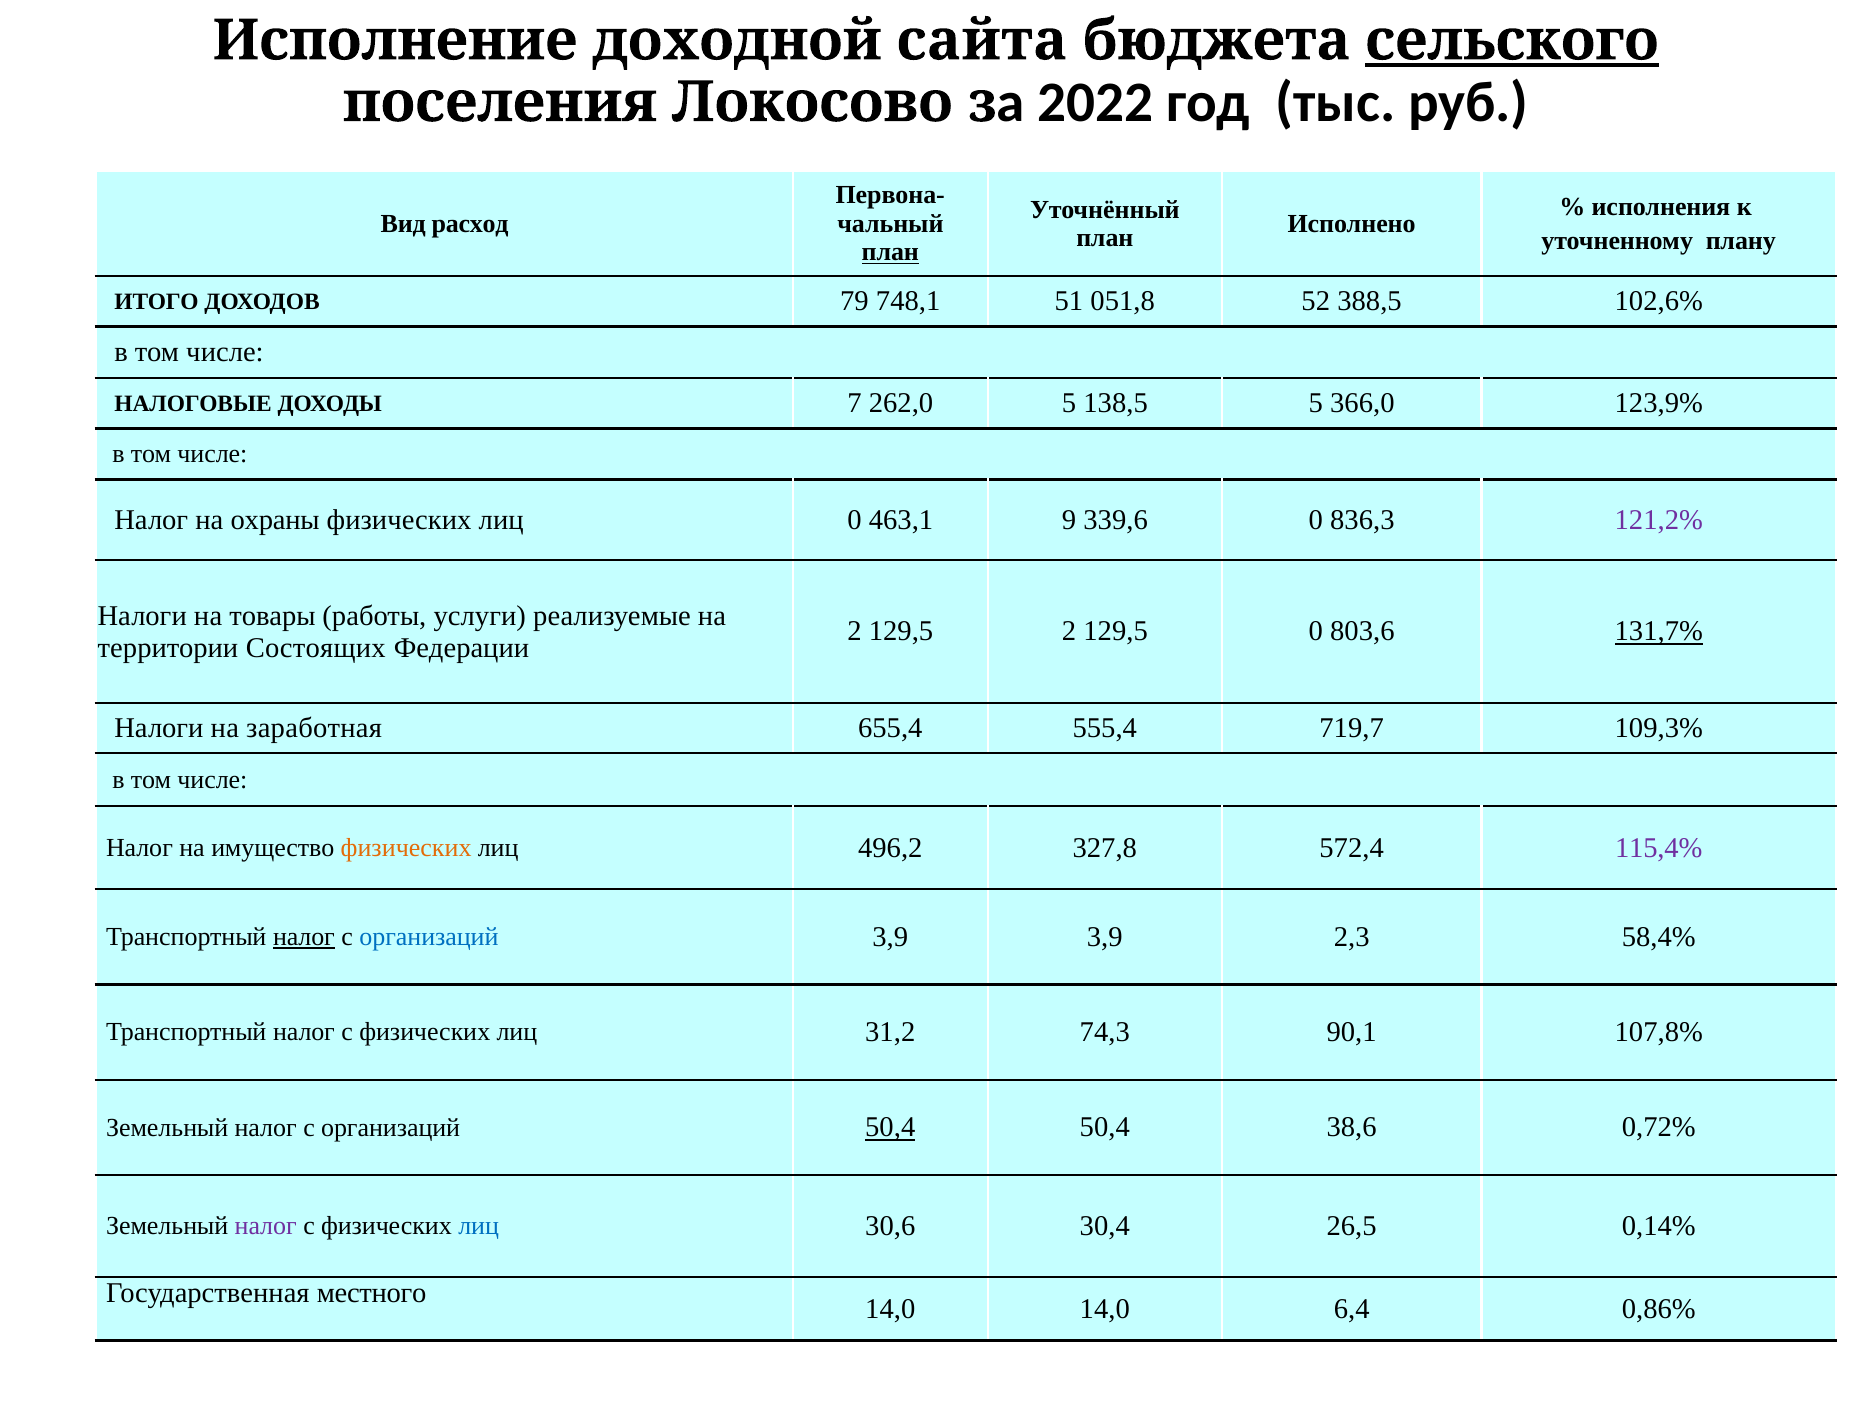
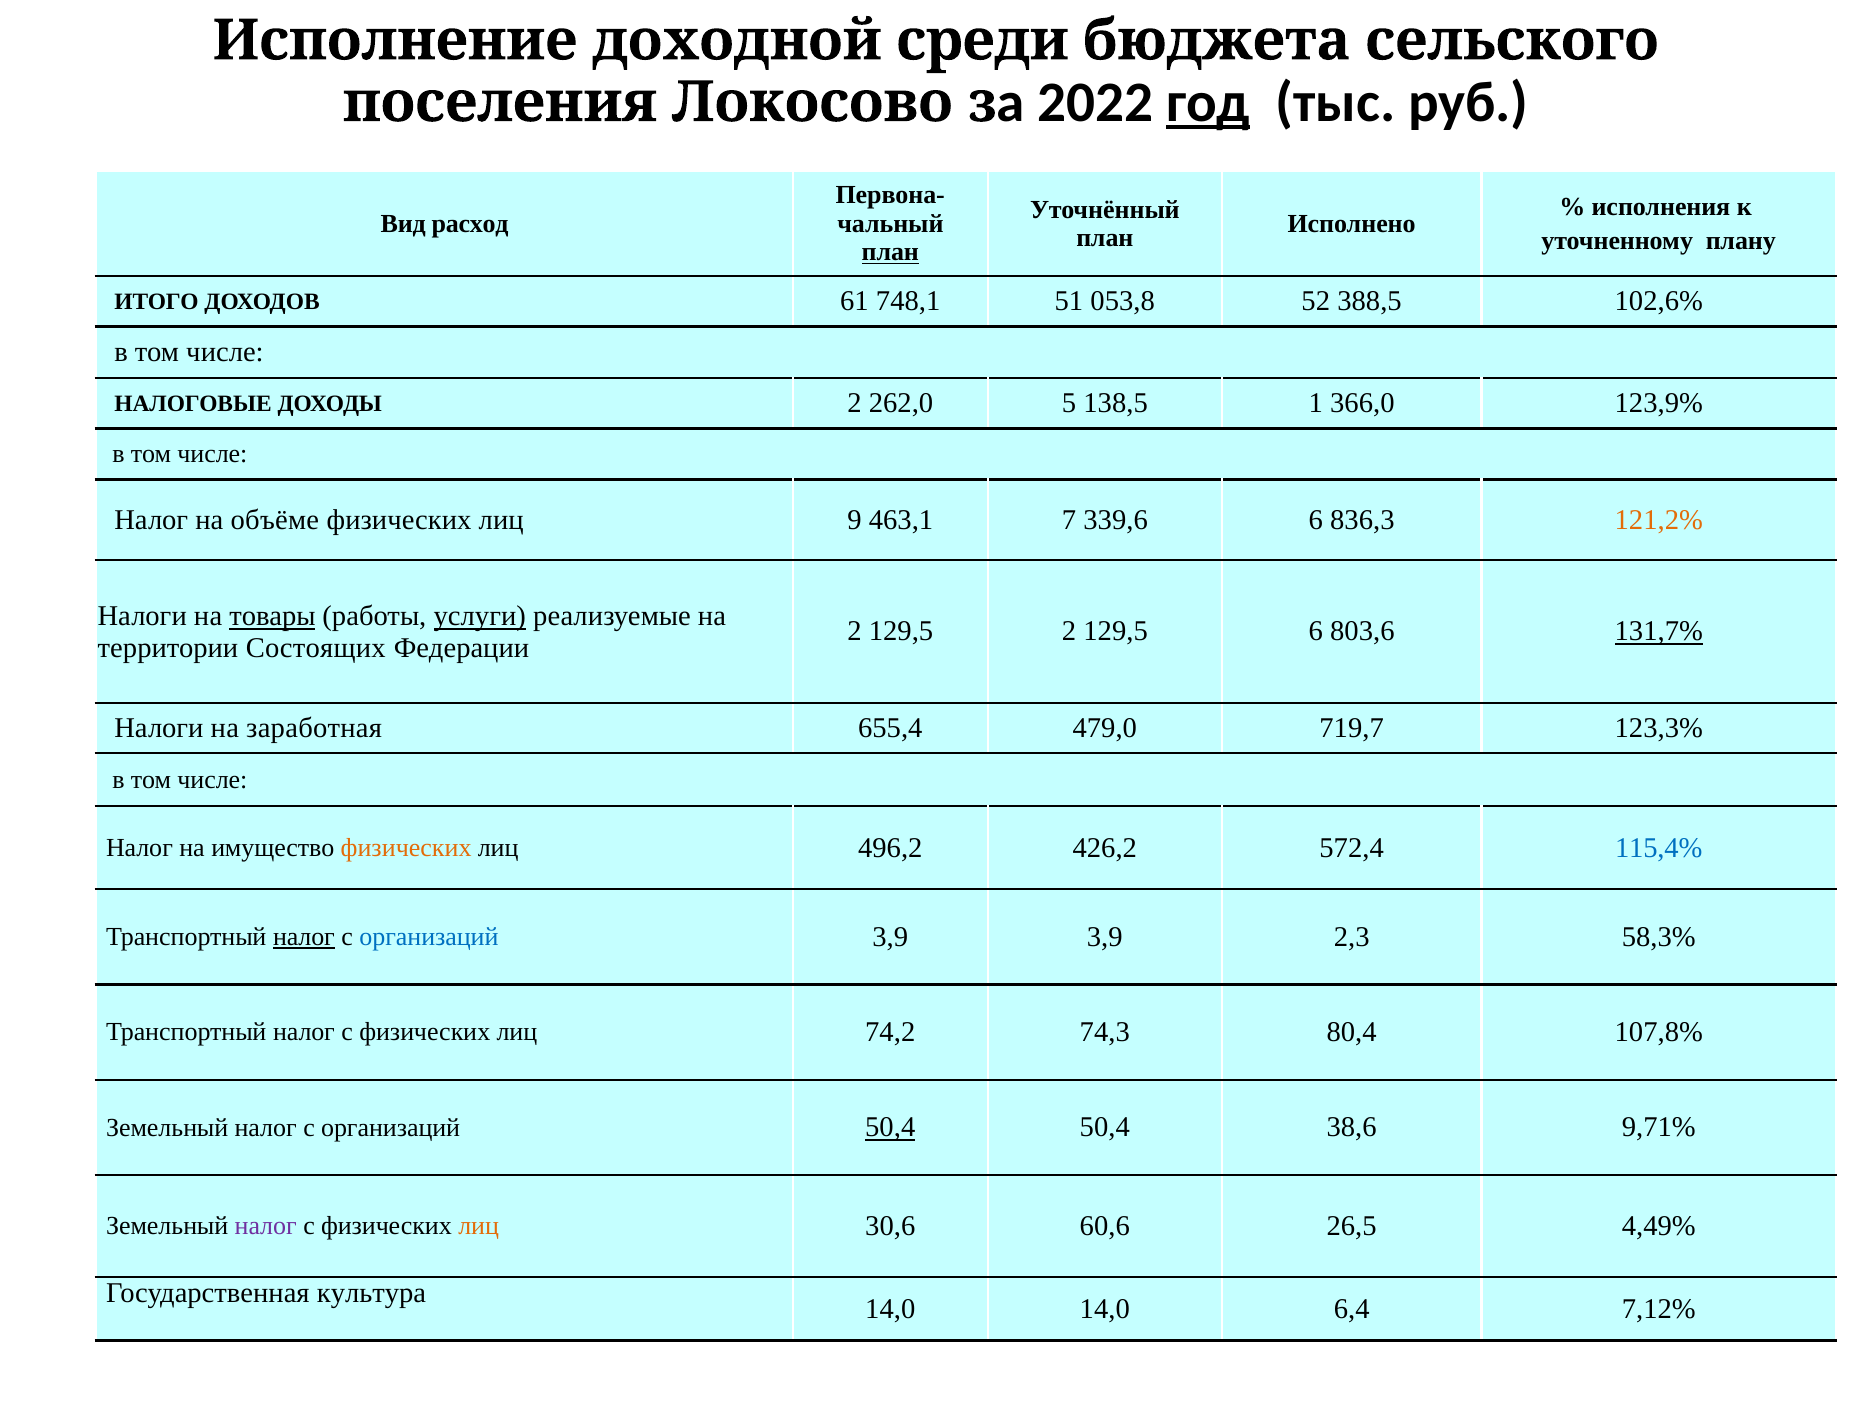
сайта: сайта -> среди
сельского underline: present -> none
год underline: none -> present
79: 79 -> 61
051,8: 051,8 -> 053,8
ДОХОДЫ 7: 7 -> 2
138,5 5: 5 -> 1
охраны: охраны -> объёме
лиц 0: 0 -> 9
9: 9 -> 7
339,6 0: 0 -> 6
121,2% colour: purple -> orange
товары underline: none -> present
услуги underline: none -> present
129,5 0: 0 -> 6
555,4: 555,4 -> 479,0
109,3%: 109,3% -> 123,3%
327,8: 327,8 -> 426,2
115,4% colour: purple -> blue
58,4%: 58,4% -> 58,3%
31,2: 31,2 -> 74,2
90,1: 90,1 -> 80,4
0,72%: 0,72% -> 9,71%
лиц at (479, 1226) colour: blue -> orange
30,4: 30,4 -> 60,6
0,14%: 0,14% -> 4,49%
местного: местного -> культура
0,86%: 0,86% -> 7,12%
